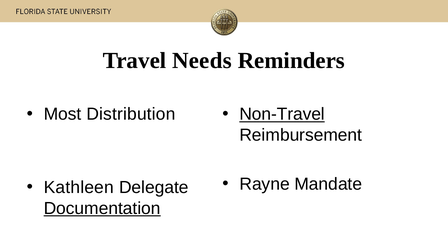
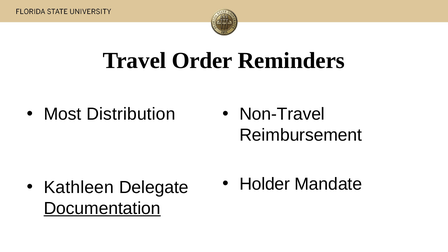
Needs: Needs -> Order
Non-Travel underline: present -> none
Rayne: Rayne -> Holder
